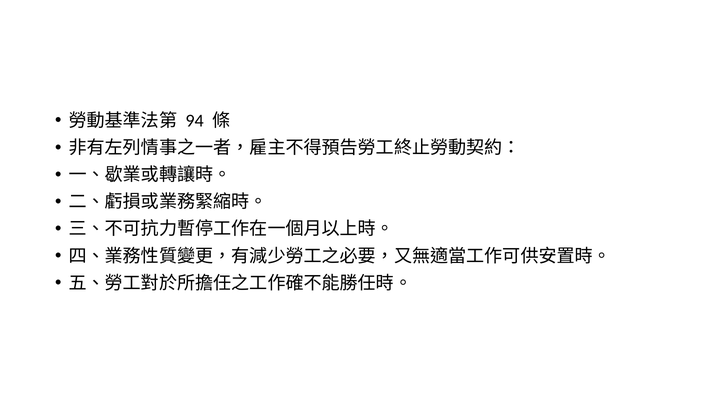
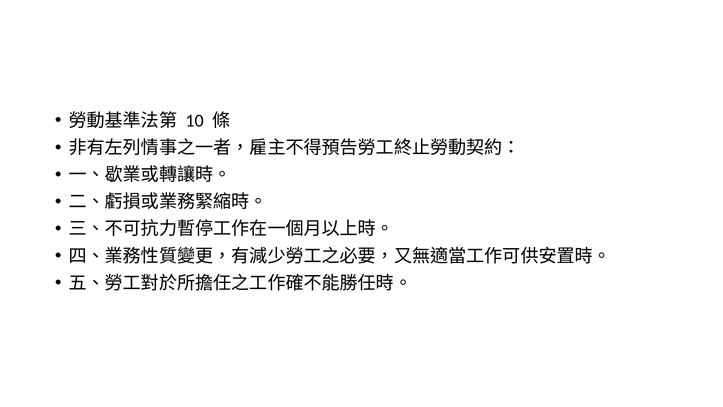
94: 94 -> 10
